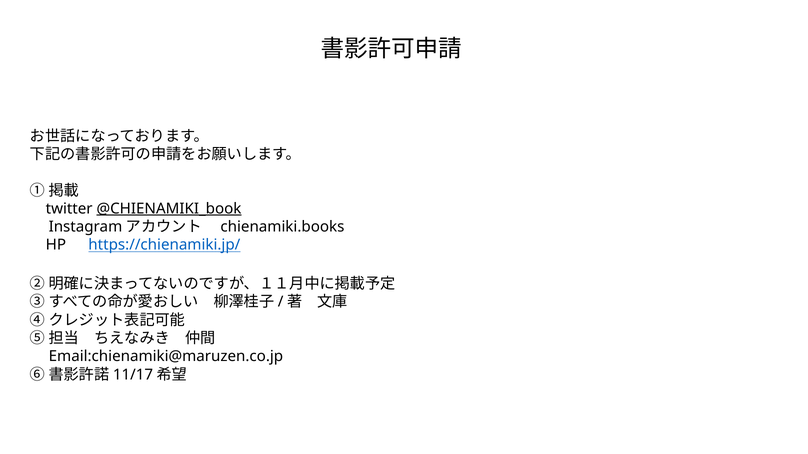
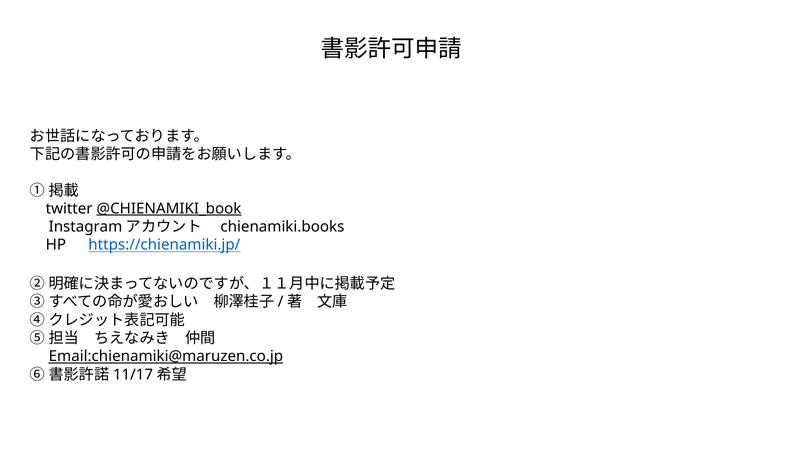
Email:chienamiki@maruzen.co.jp underline: none -> present
